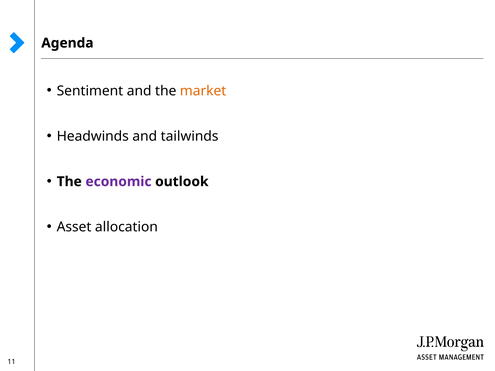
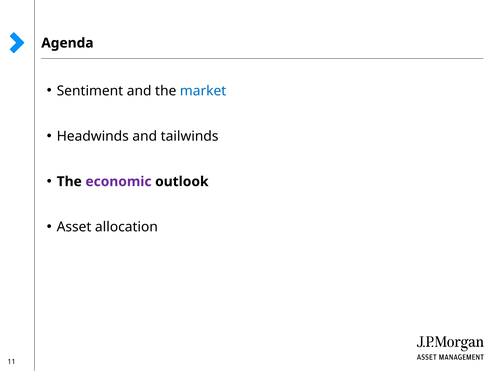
market colour: orange -> blue
